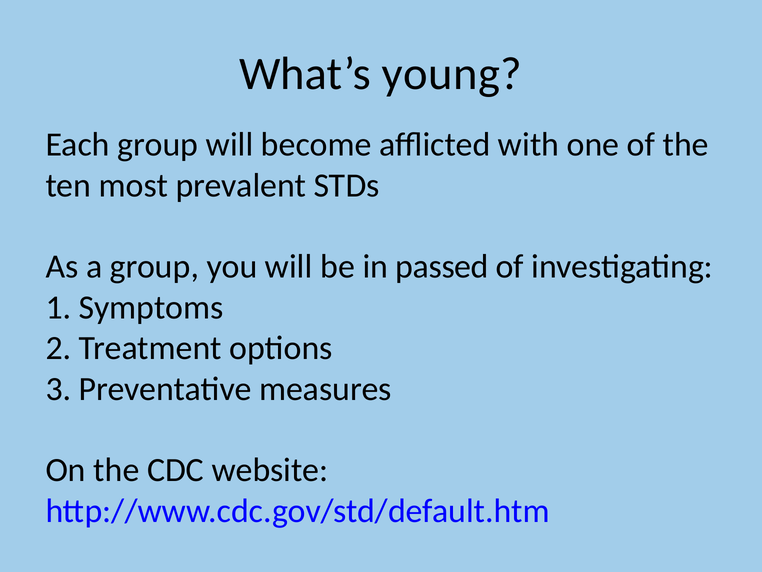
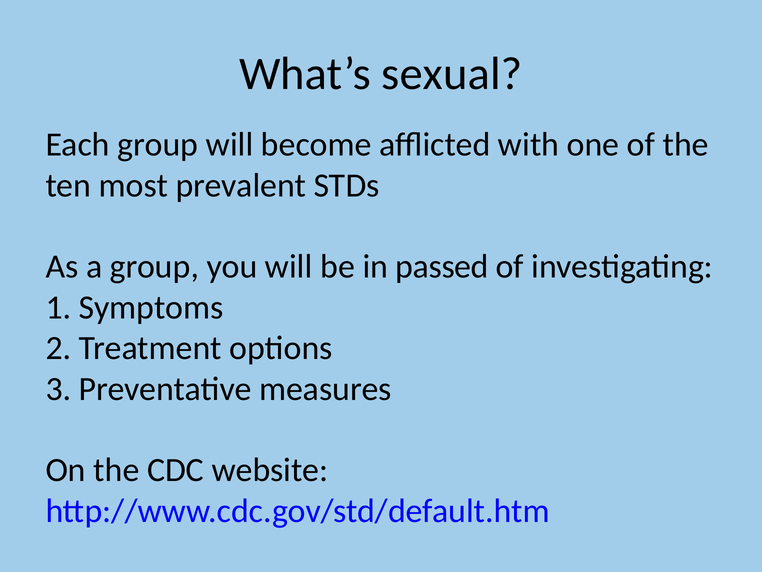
young: young -> sexual
